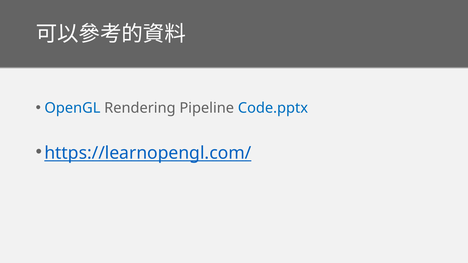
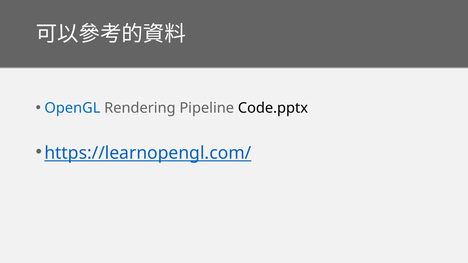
Code.pptx colour: blue -> black
